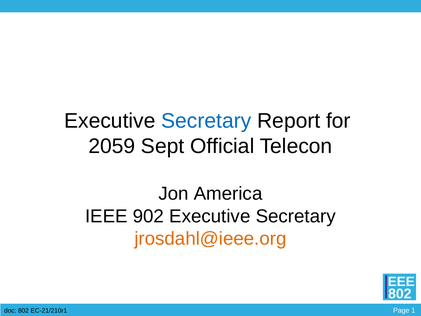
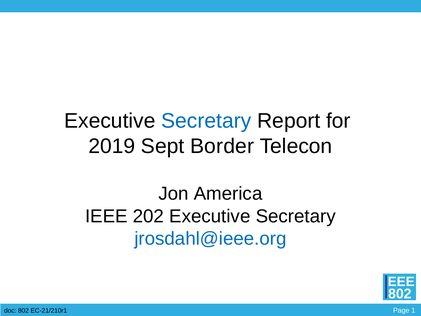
2059: 2059 -> 2019
Official: Official -> Border
902: 902 -> 202
jrosdahl@ieee.org colour: orange -> blue
